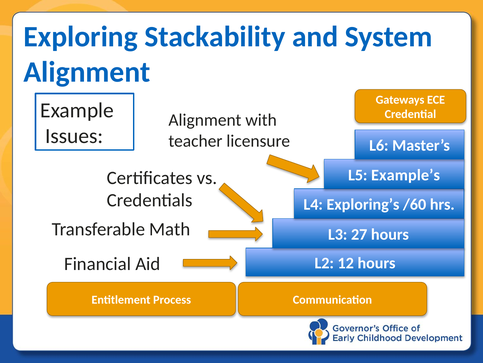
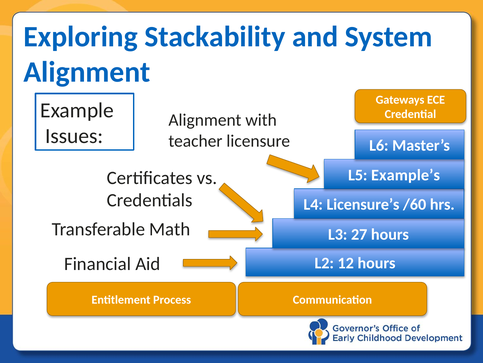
Exploring’s: Exploring’s -> Licensure’s
